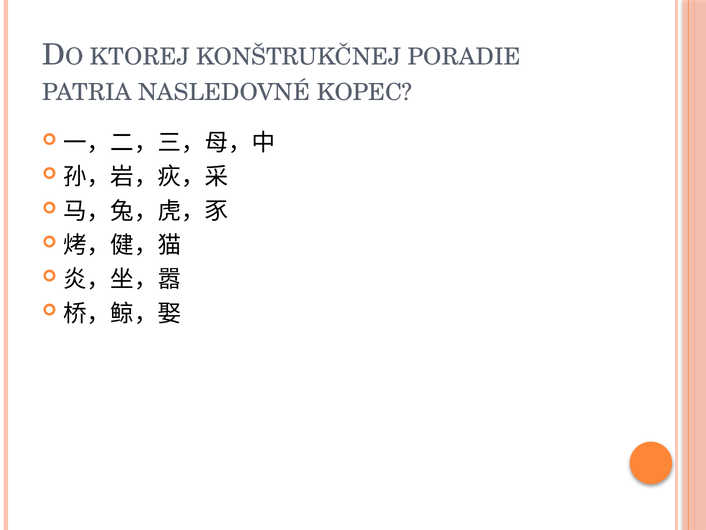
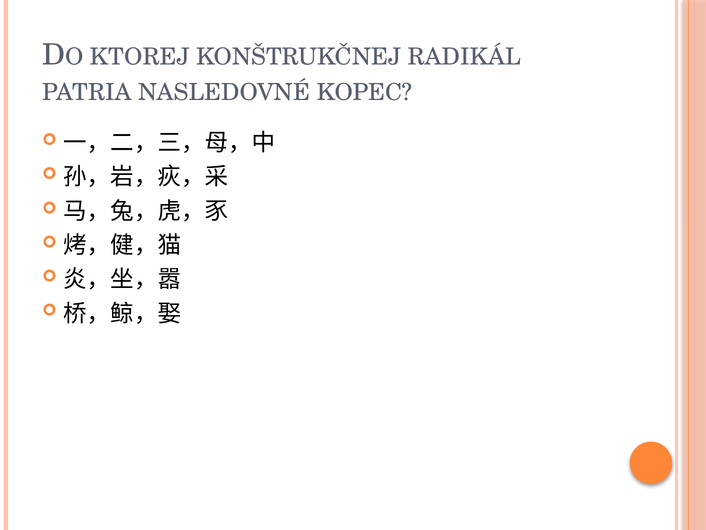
PORADIE: PORADIE -> RADIKÁL
